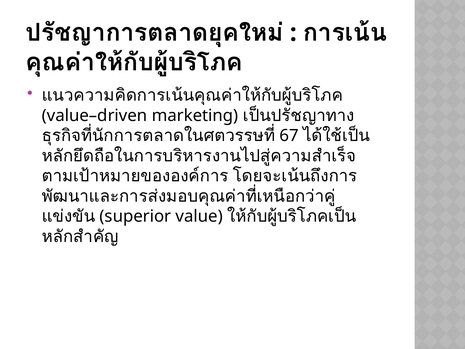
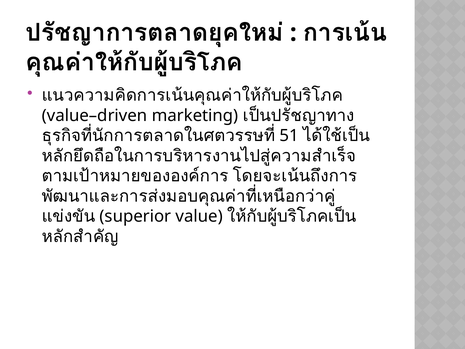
67: 67 -> 51
